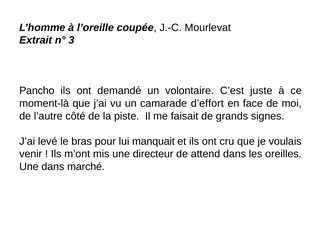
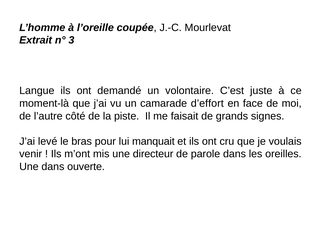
Pancho: Pancho -> Langue
attend: attend -> parole
marché: marché -> ouverte
